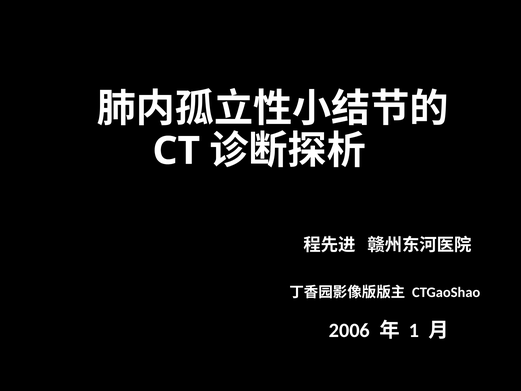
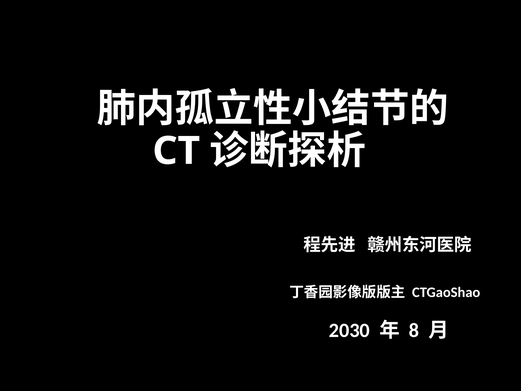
2006: 2006 -> 2030
1: 1 -> 8
